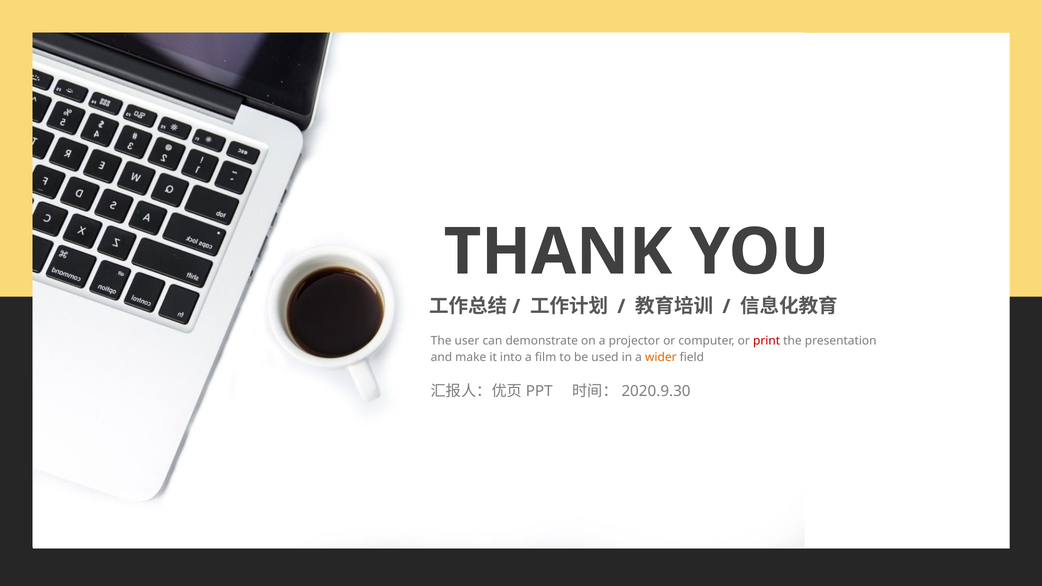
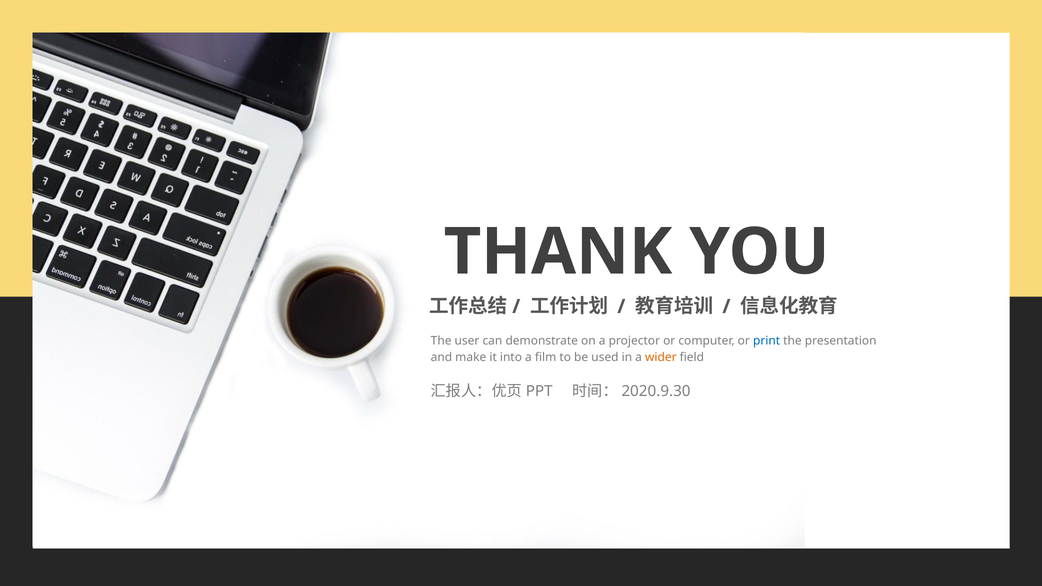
print colour: red -> blue
